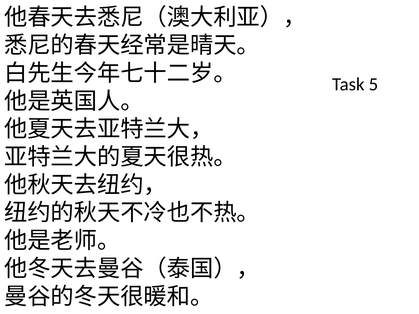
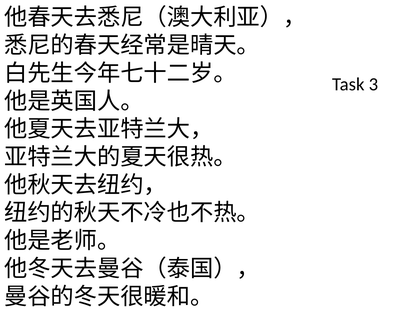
5: 5 -> 3
